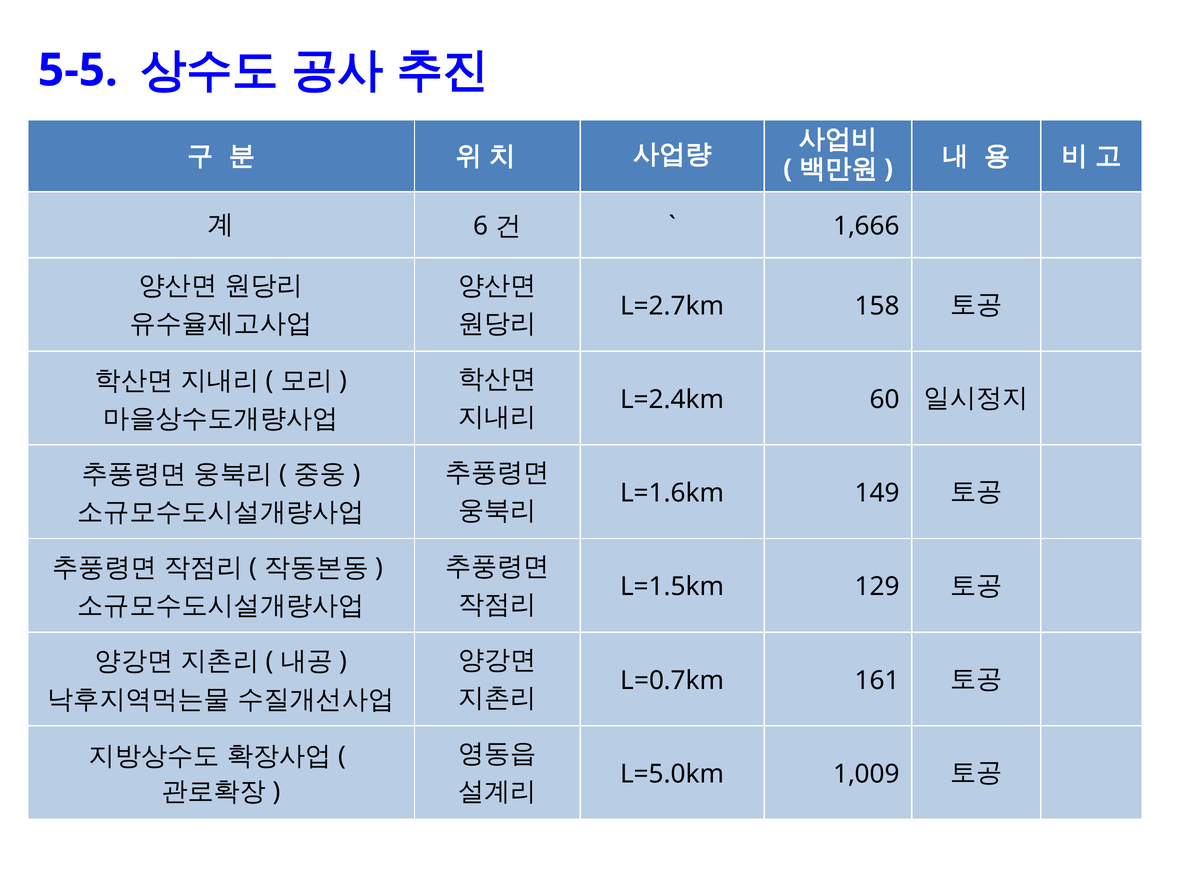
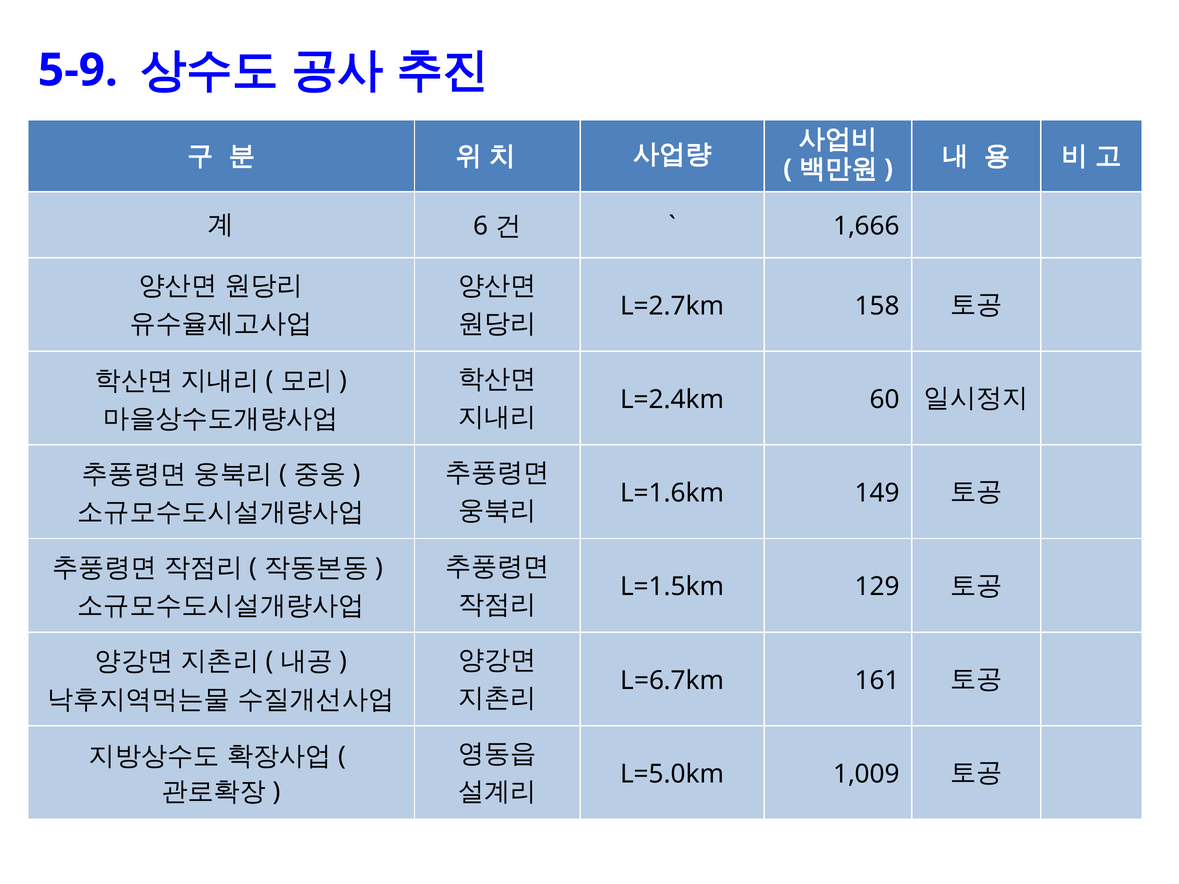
5-5: 5-5 -> 5-9
L=0.7km: L=0.7km -> L=6.7km
